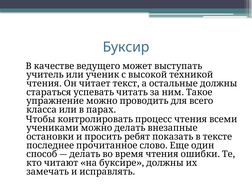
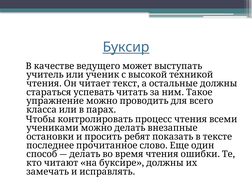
Буксир underline: none -> present
